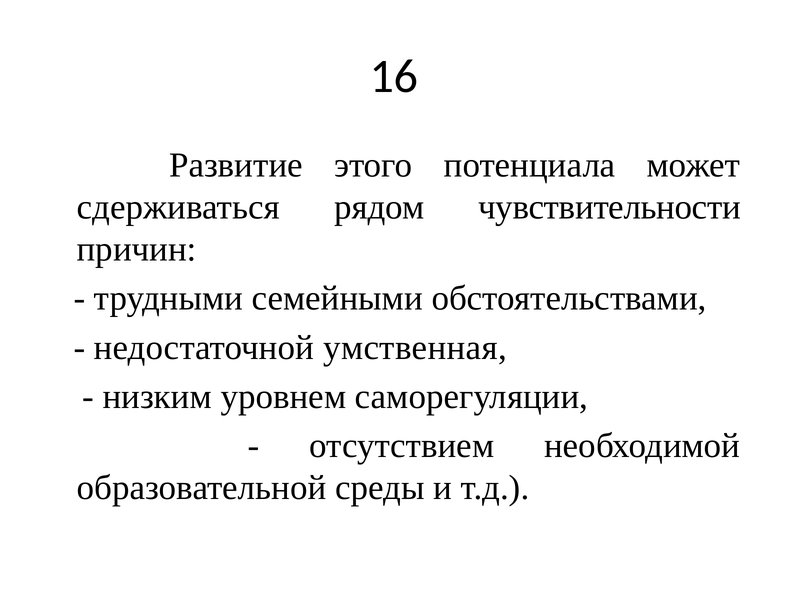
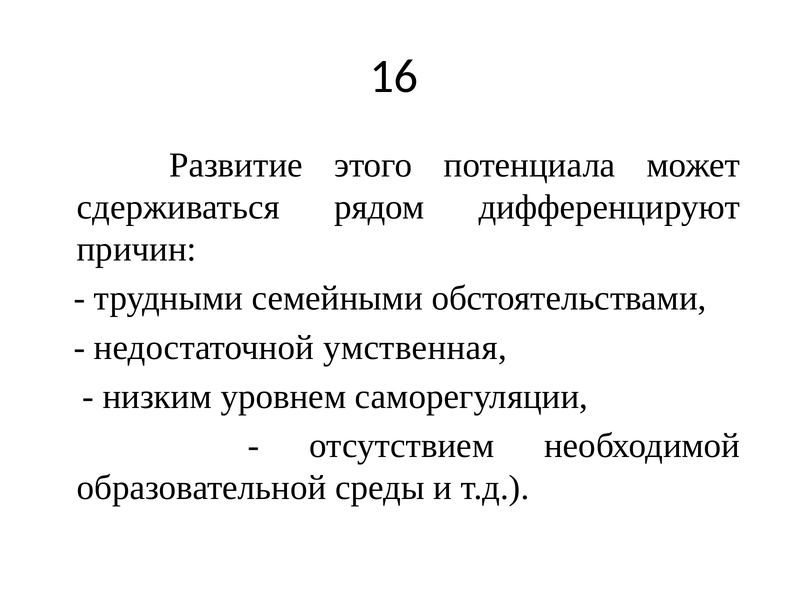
чувствительности: чувствительности -> дифференцируют
